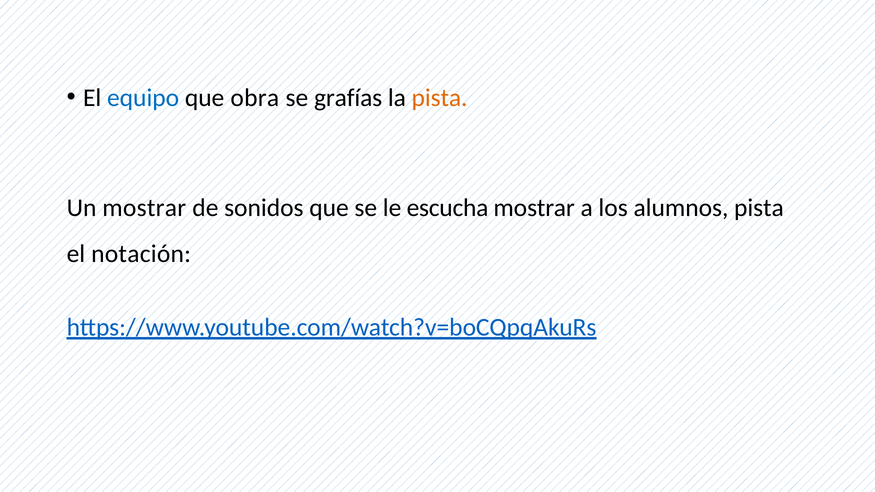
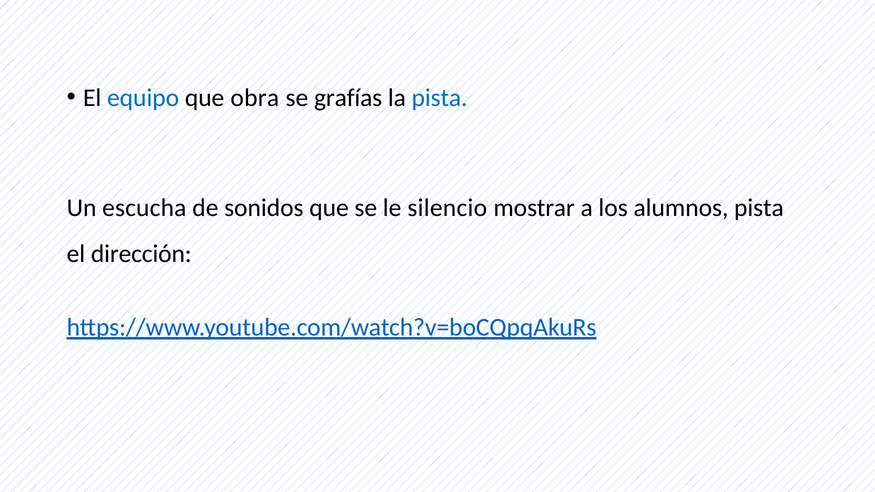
pista at (440, 98) colour: orange -> blue
Un mostrar: mostrar -> escucha
escucha: escucha -> silencio
notación: notación -> dirección
